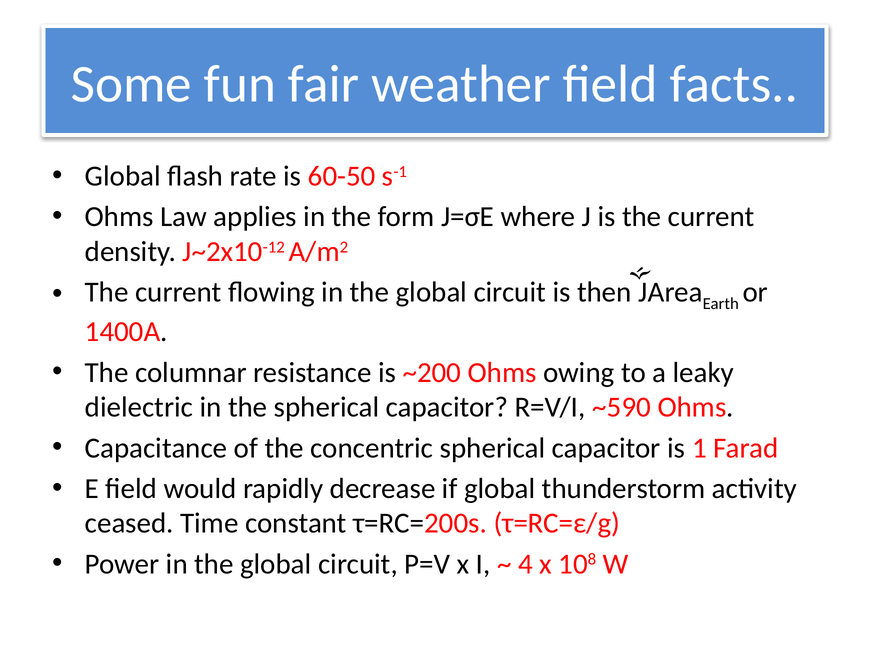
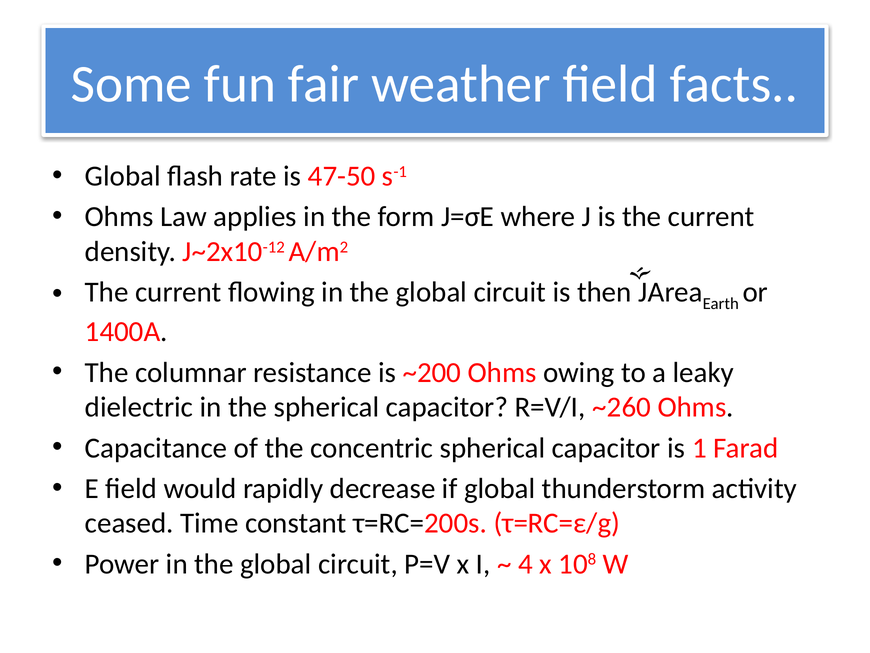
60-50: 60-50 -> 47-50
~590: ~590 -> ~260
